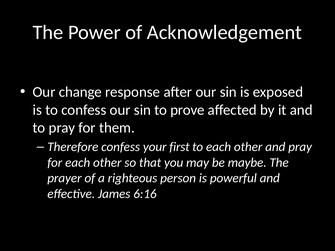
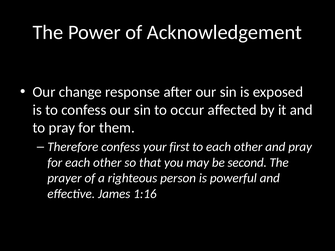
prove: prove -> occur
maybe: maybe -> second
6:16: 6:16 -> 1:16
